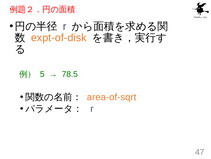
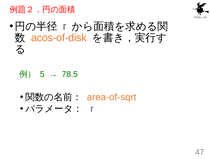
expt-of-disk: expt-of-disk -> acos-of-disk
